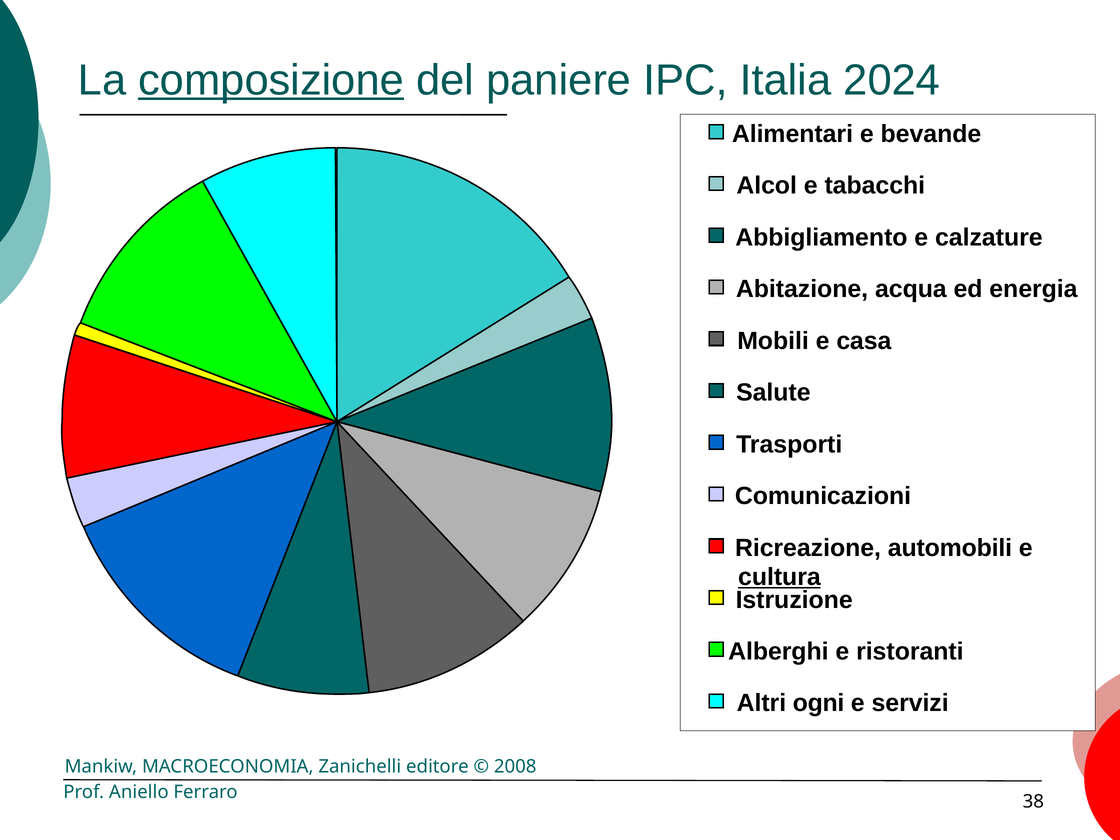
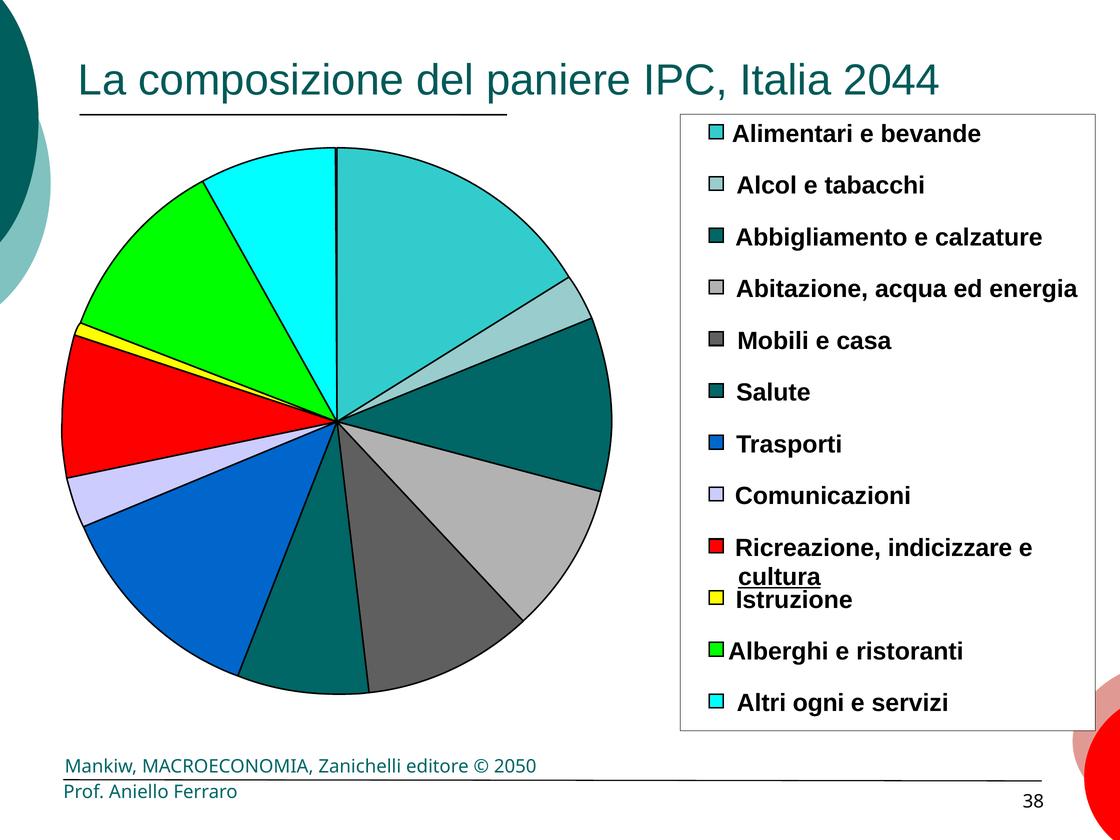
composizione underline: present -> none
2024: 2024 -> 2044
automobili: automobili -> indicizzare
2008: 2008 -> 2050
